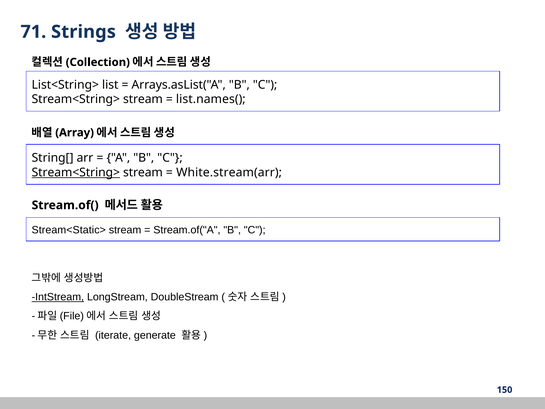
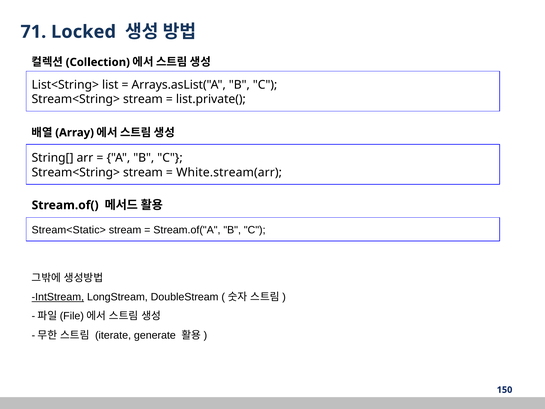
Strings: Strings -> Locked
list.names(: list.names( -> list.private(
Stream<String> at (76, 172) underline: present -> none
